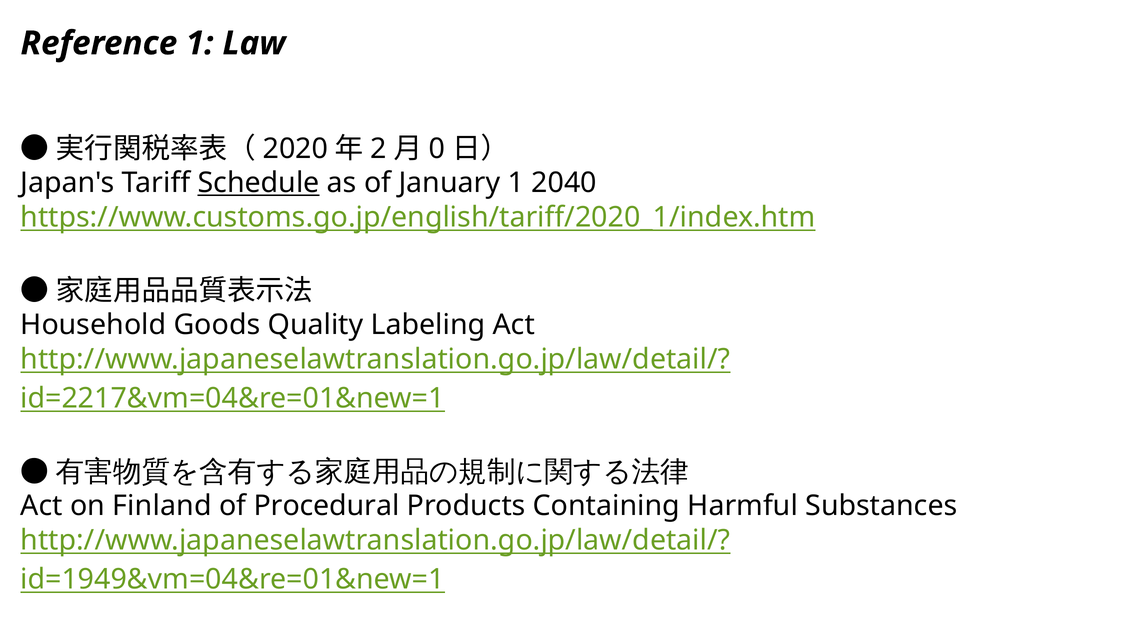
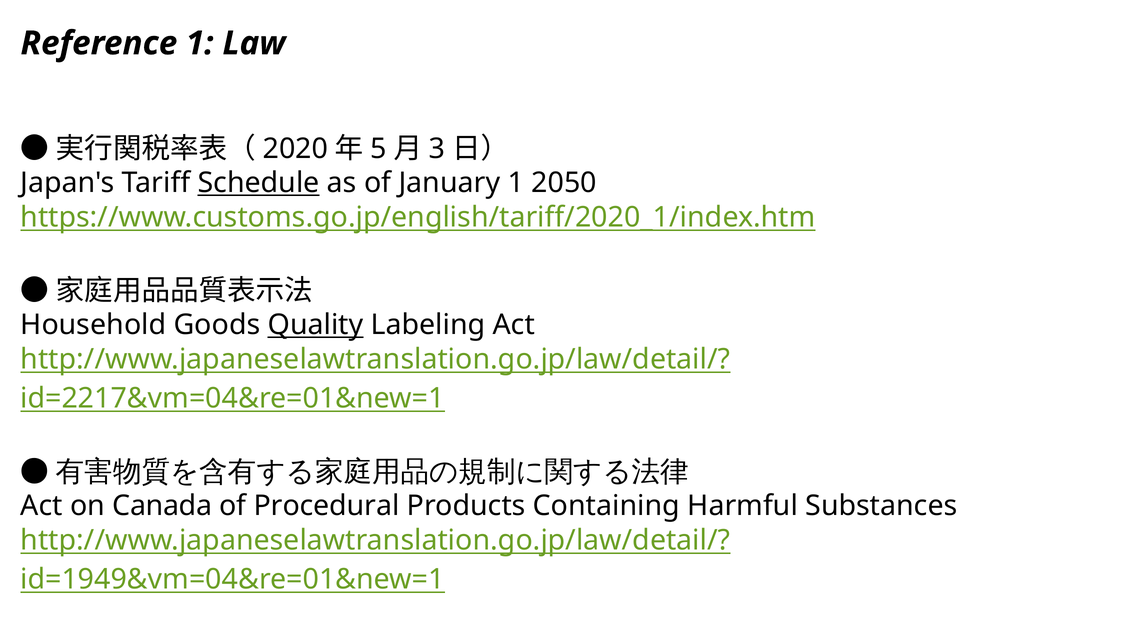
2: 2 -> 5
0: 0 -> 3
2040: 2040 -> 2050
Quality underline: none -> present
Finland: Finland -> Canada
